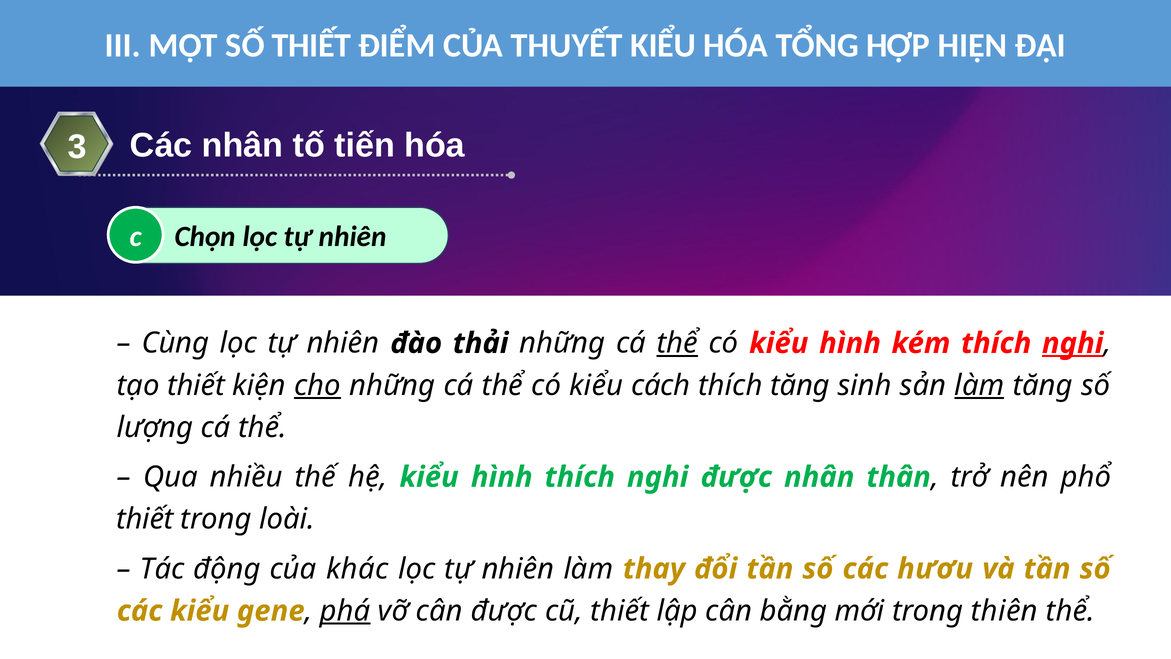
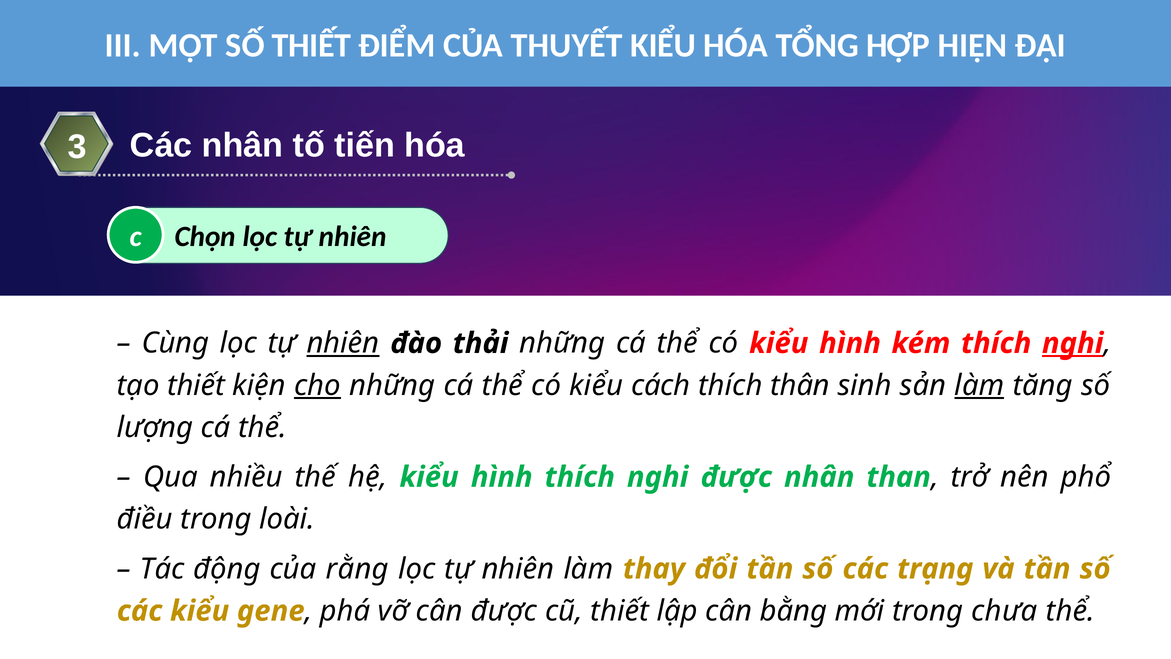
nhiên at (343, 343) underline: none -> present
thể at (677, 343) underline: present -> none
thích tăng: tăng -> thân
thân: thân -> than
thiết at (145, 519): thiết -> điều
khác: khác -> rằng
hươu: hươu -> trạng
phá underline: present -> none
thiên: thiên -> chưa
